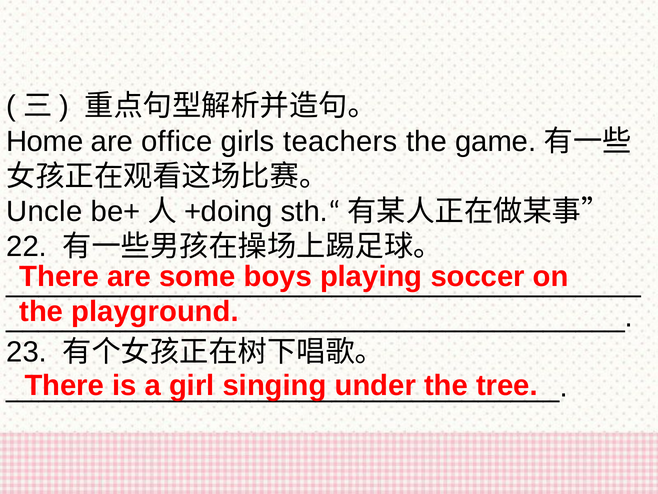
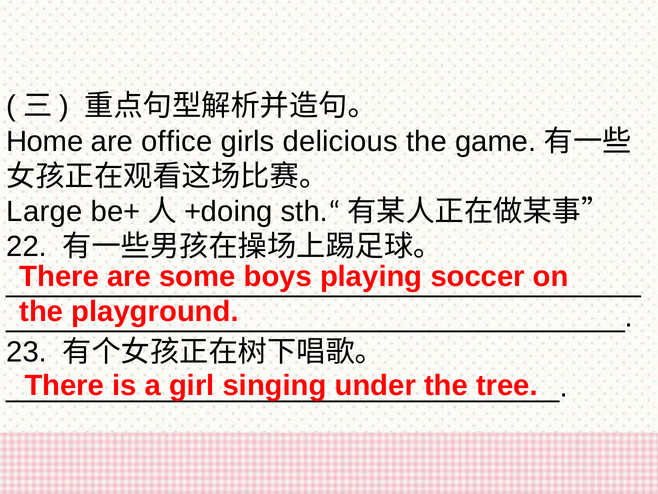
teachers: teachers -> delicious
Uncle: Uncle -> Large
